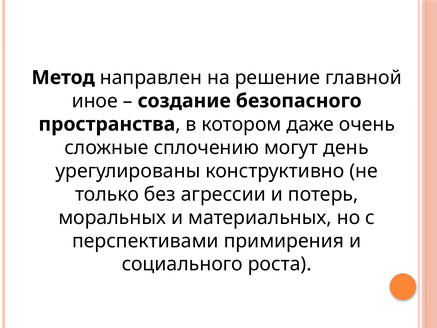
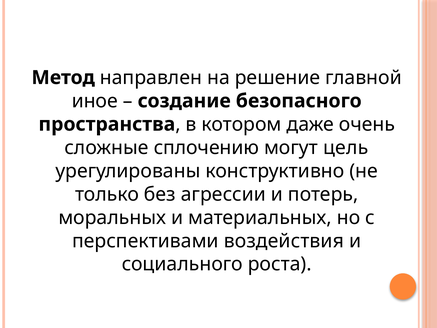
день: день -> цель
примирения: примирения -> воздействия
